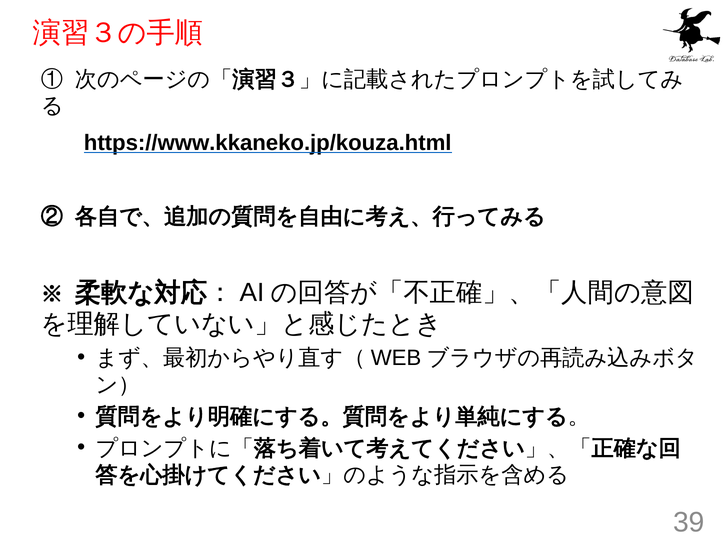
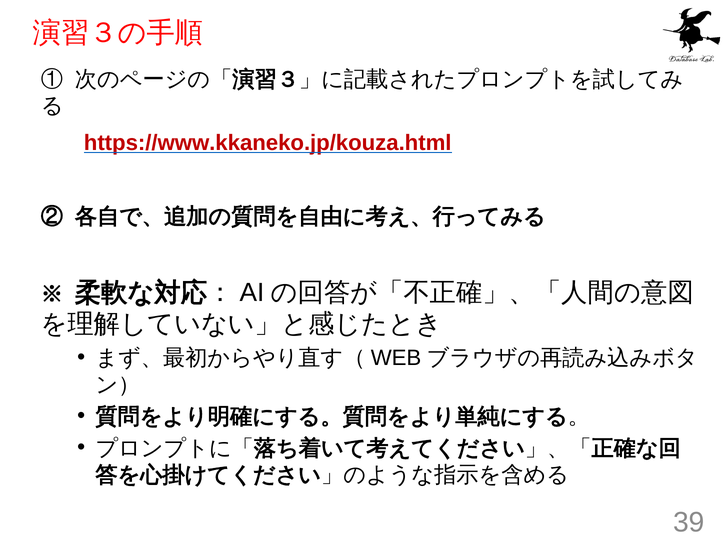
https://www.kkaneko.jp/kouza.html colour: black -> red
